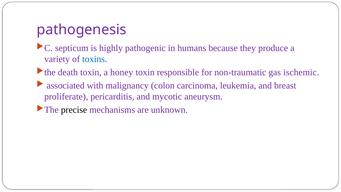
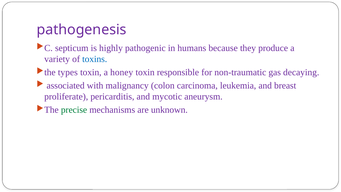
death: death -> types
ischemic: ischemic -> decaying
precise colour: black -> green
